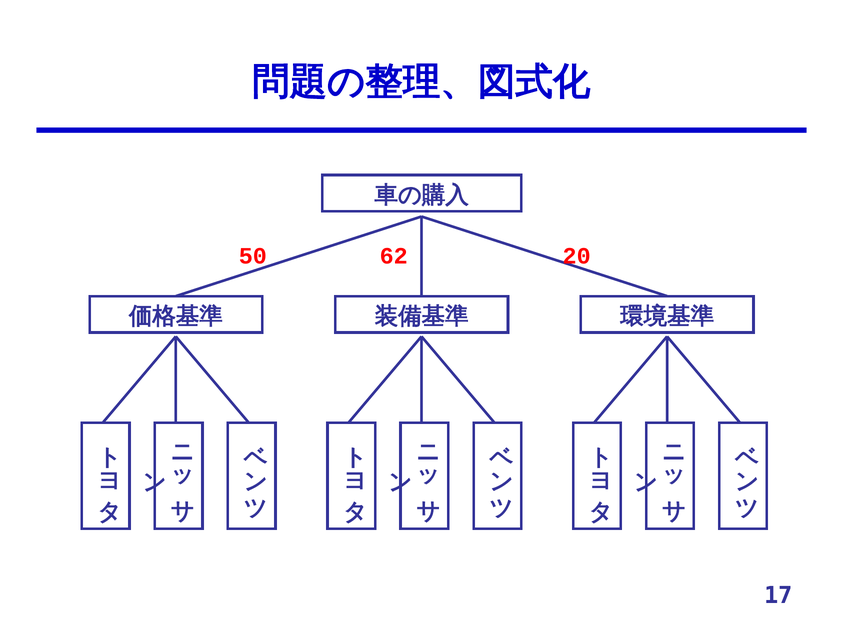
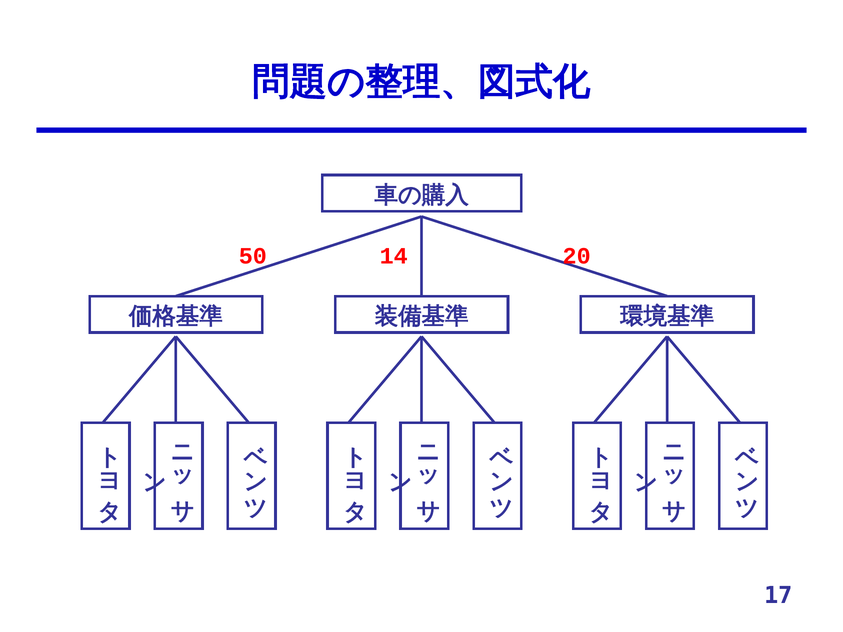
62: 62 -> 14
